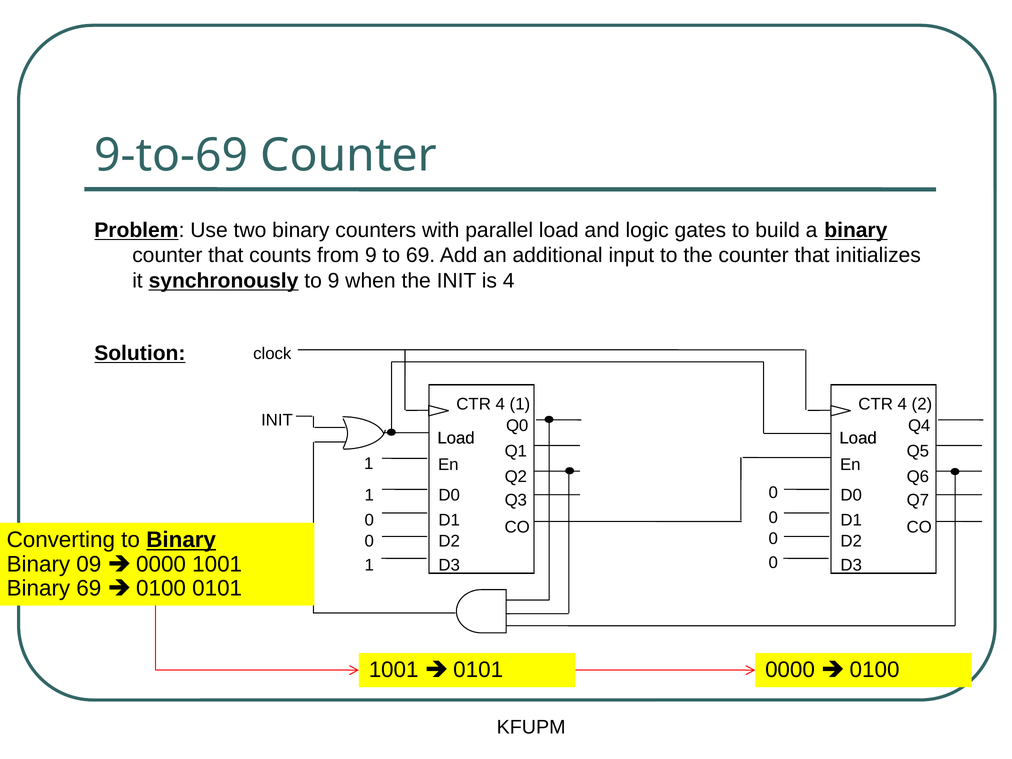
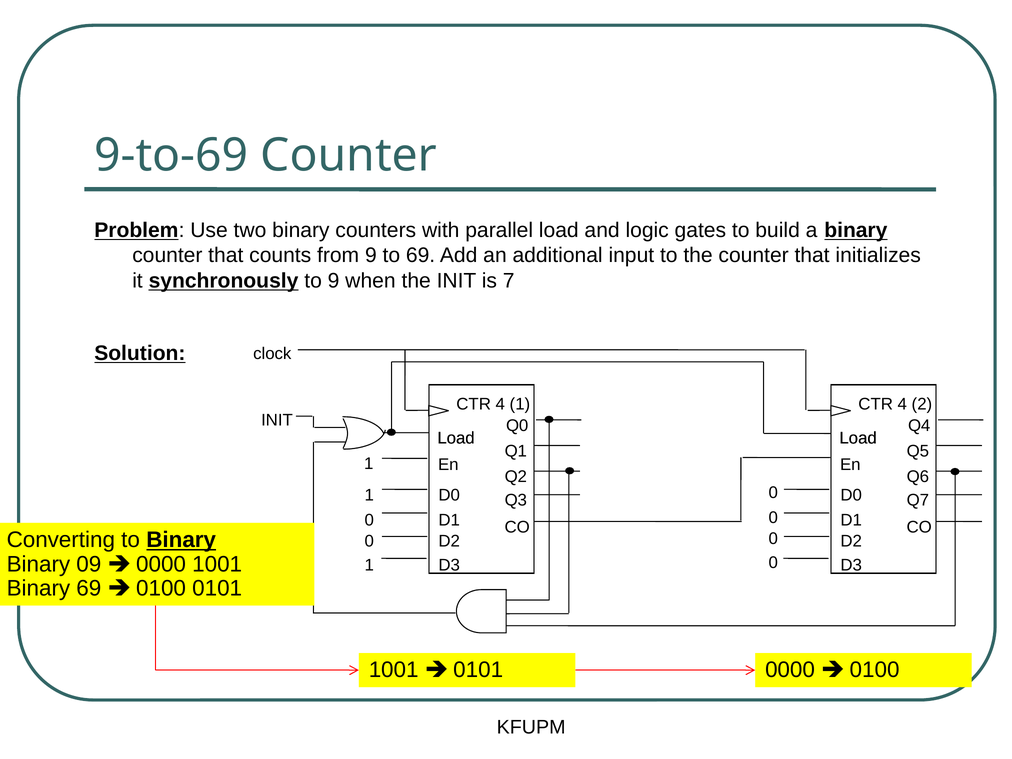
is 4: 4 -> 7
